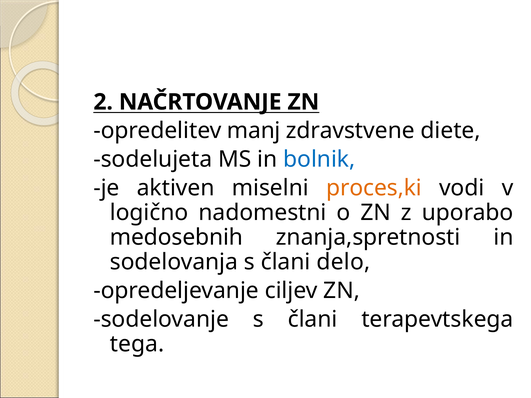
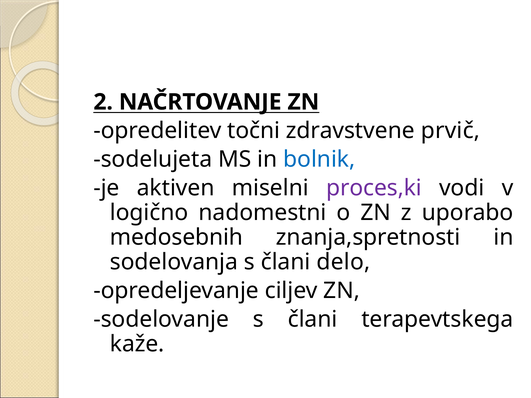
manj: manj -> točni
diete: diete -> prvič
proces,ki colour: orange -> purple
tega: tega -> kaže
